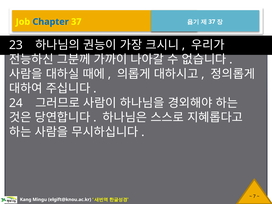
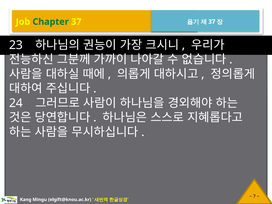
Chapter colour: blue -> green
